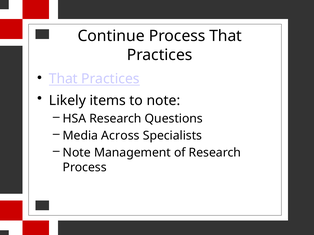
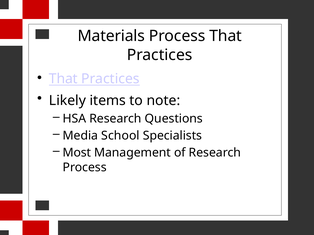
Continue: Continue -> Materials
Across: Across -> School
Note at (77, 153): Note -> Most
